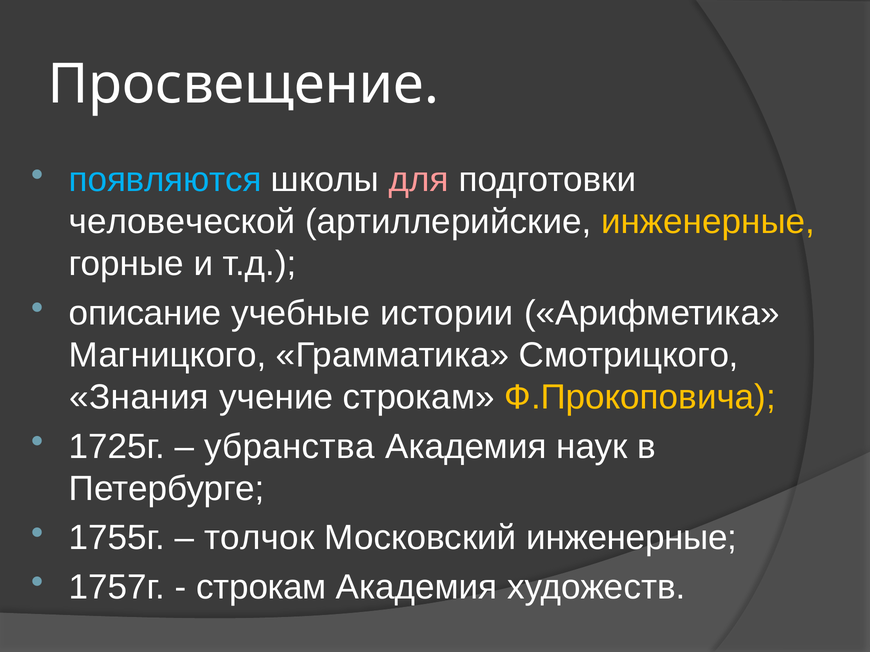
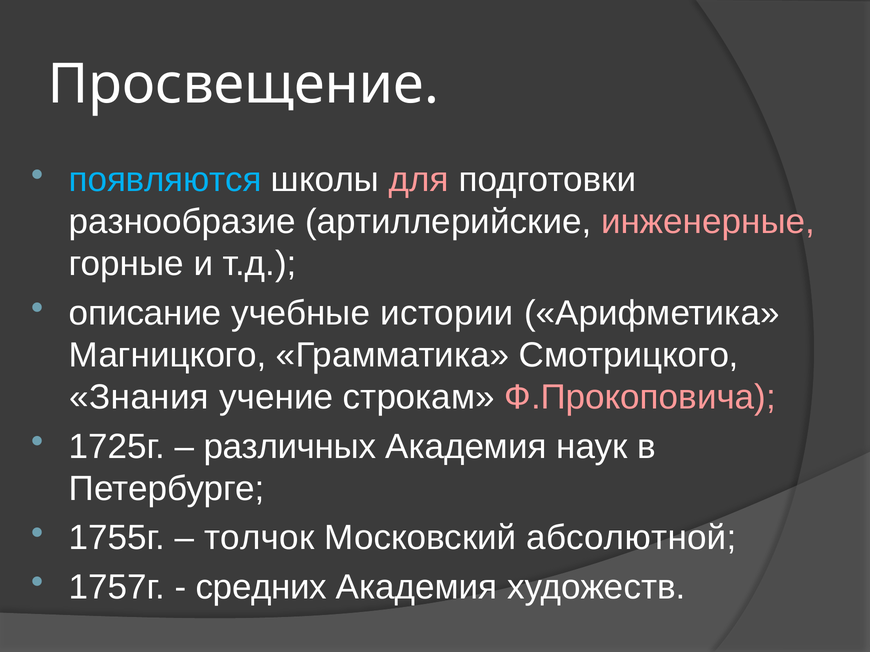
человеческой: человеческой -> разнообразие
инженерные at (708, 222) colour: yellow -> pink
Ф.Прокоповича colour: yellow -> pink
убранства: убранства -> различных
Московский инженерные: инженерные -> абсолютной
строкам at (261, 588): строкам -> средних
